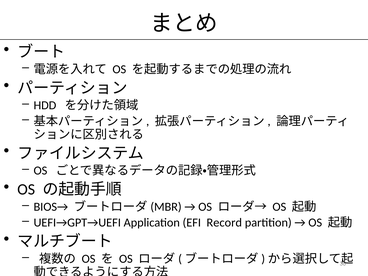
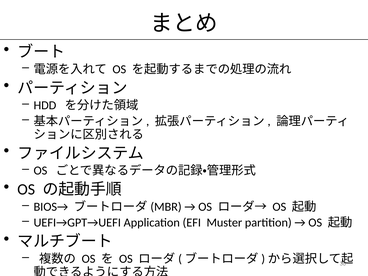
Record: Record -> Muster
